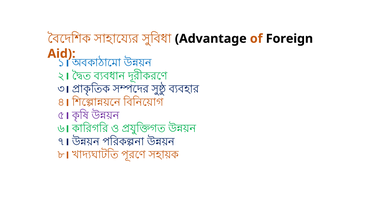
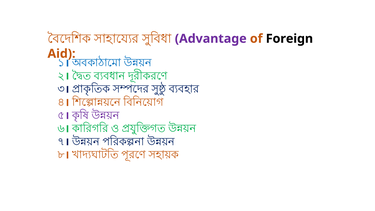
Advantage colour: black -> purple
